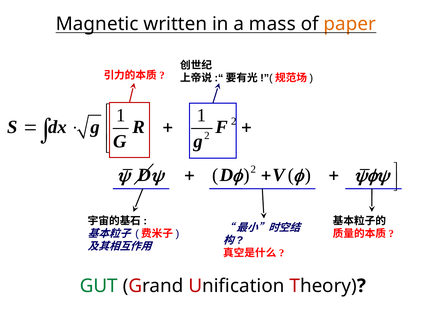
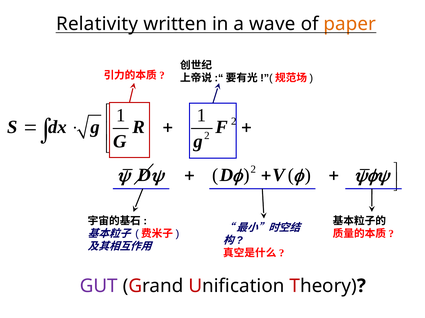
Magnetic: Magnetic -> Relativity
mass: mass -> wave
GUT colour: green -> purple
